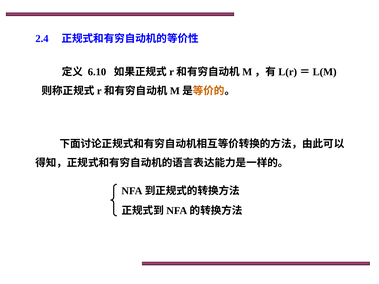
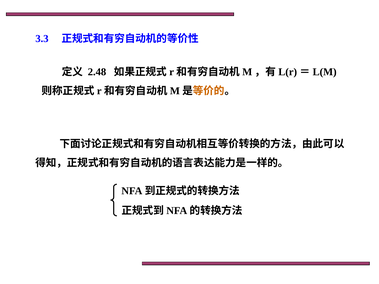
2.4: 2.4 -> 3.3
6.10: 6.10 -> 2.48
